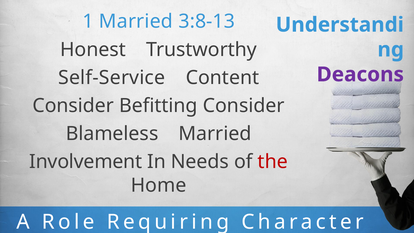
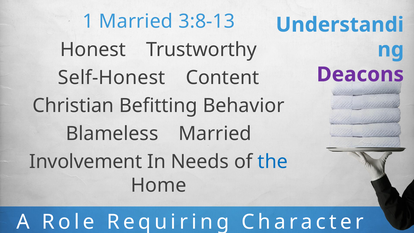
Self-Service: Self-Service -> Self-Honest
Consider at (73, 106): Consider -> Christian
Befitting Consider: Consider -> Behavior
the colour: red -> blue
